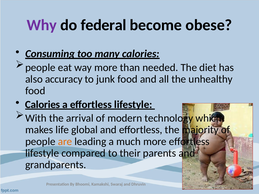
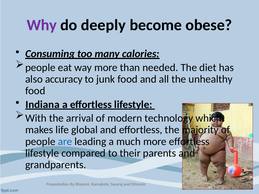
federal: federal -> deeply
Calories at (43, 105): Calories -> Indiana
are colour: orange -> blue
